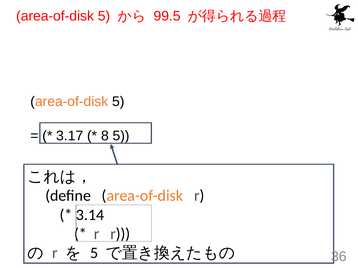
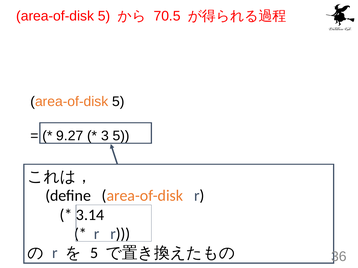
99.5: 99.5 -> 70.5
3.17: 3.17 -> 9.27
8: 8 -> 3
